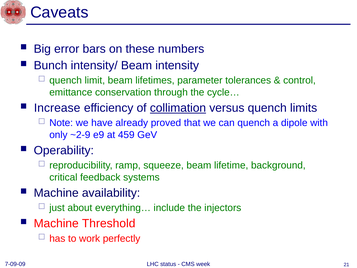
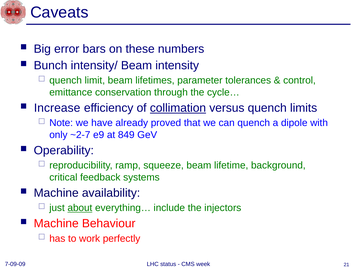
~2-9: ~2-9 -> ~2-7
459: 459 -> 849
about underline: none -> present
Threshold: Threshold -> Behaviour
